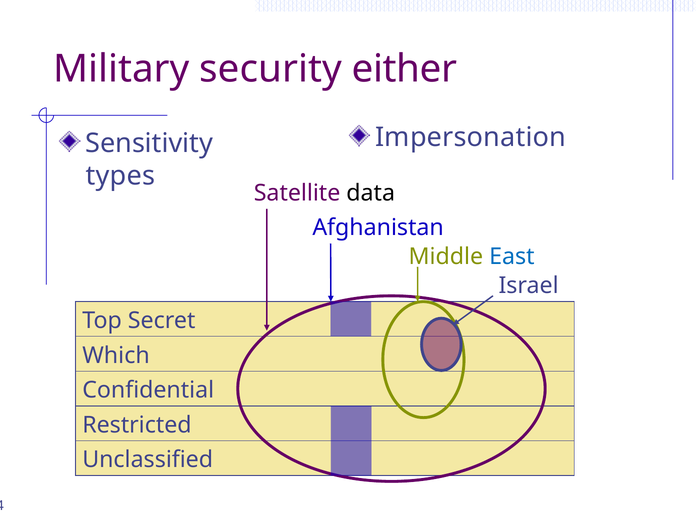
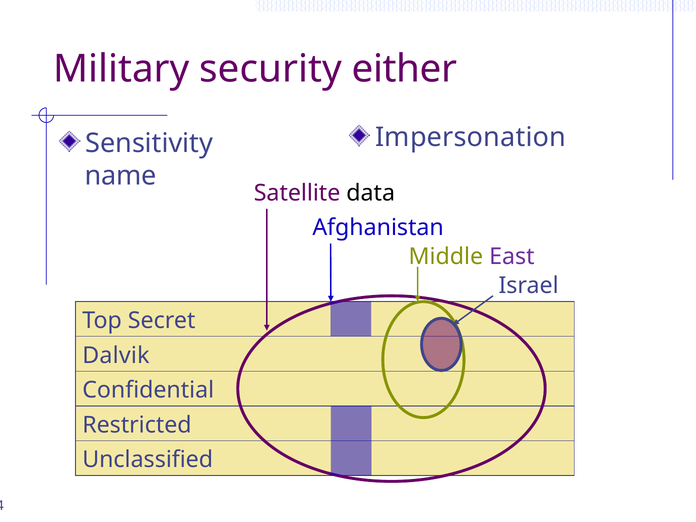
types: types -> name
East colour: blue -> purple
Which: Which -> Dalvik
